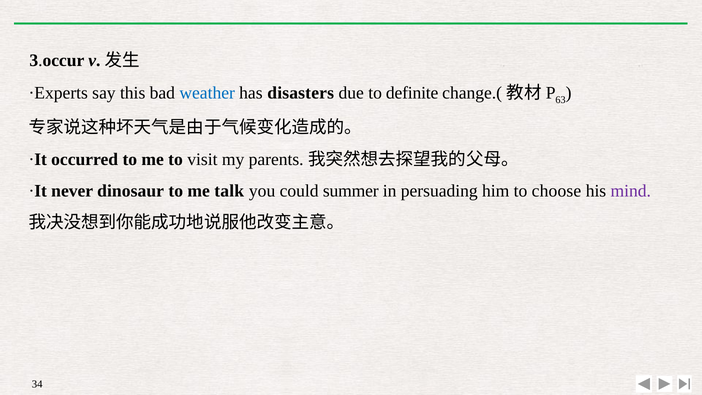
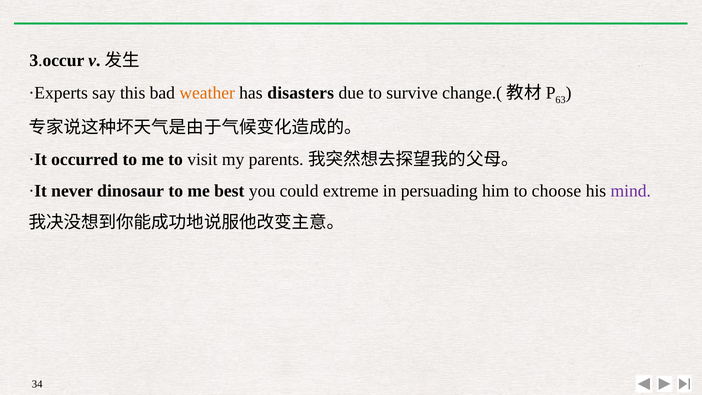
weather colour: blue -> orange
definite: definite -> survive
talk: talk -> best
summer: summer -> extreme
